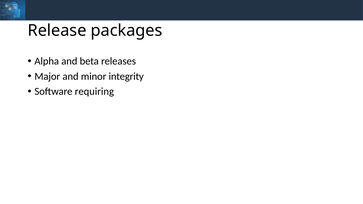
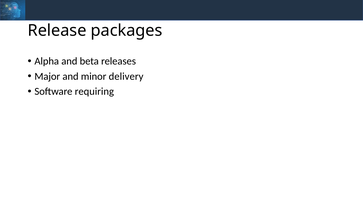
integrity: integrity -> delivery
